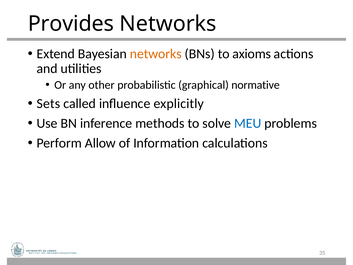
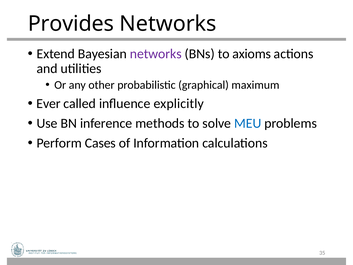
networks at (156, 54) colour: orange -> purple
normative: normative -> maximum
Sets: Sets -> Ever
Allow: Allow -> Cases
